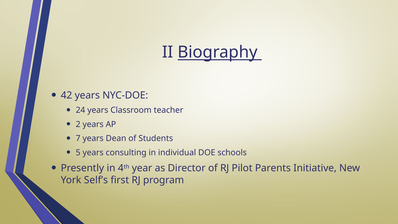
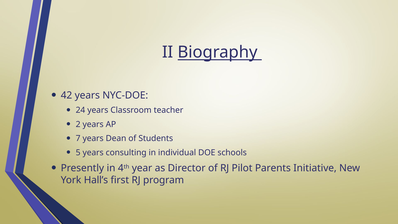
Self’s: Self’s -> Hall’s
